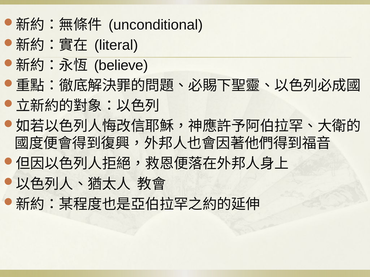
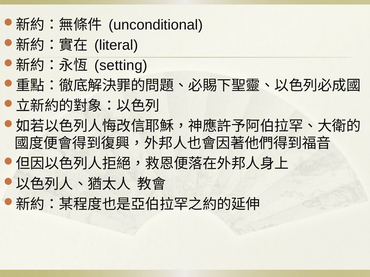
believe: believe -> setting
